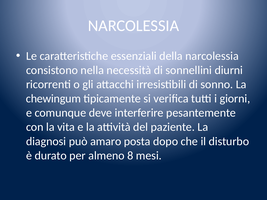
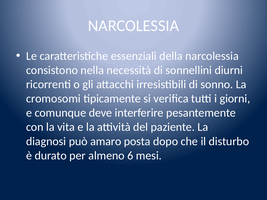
chewingum: chewingum -> cromosomi
8: 8 -> 6
